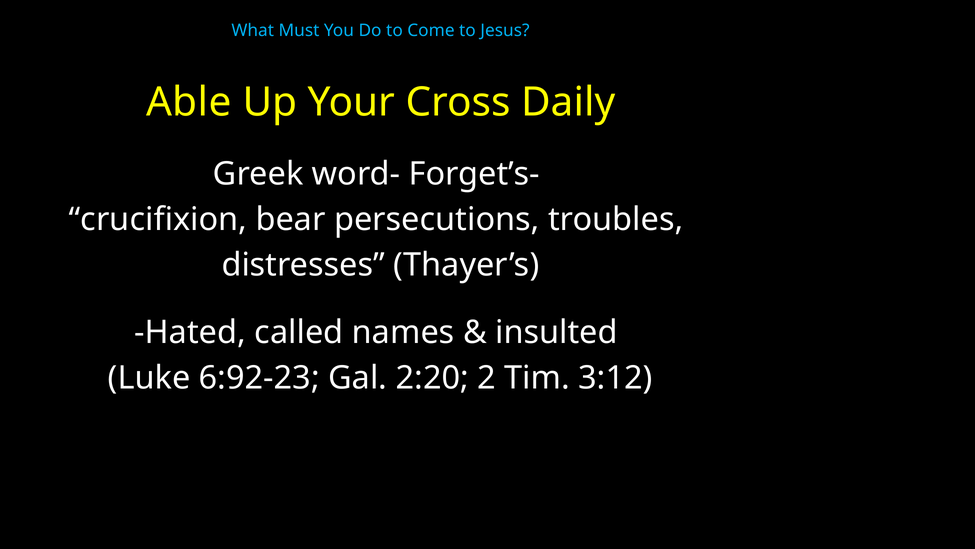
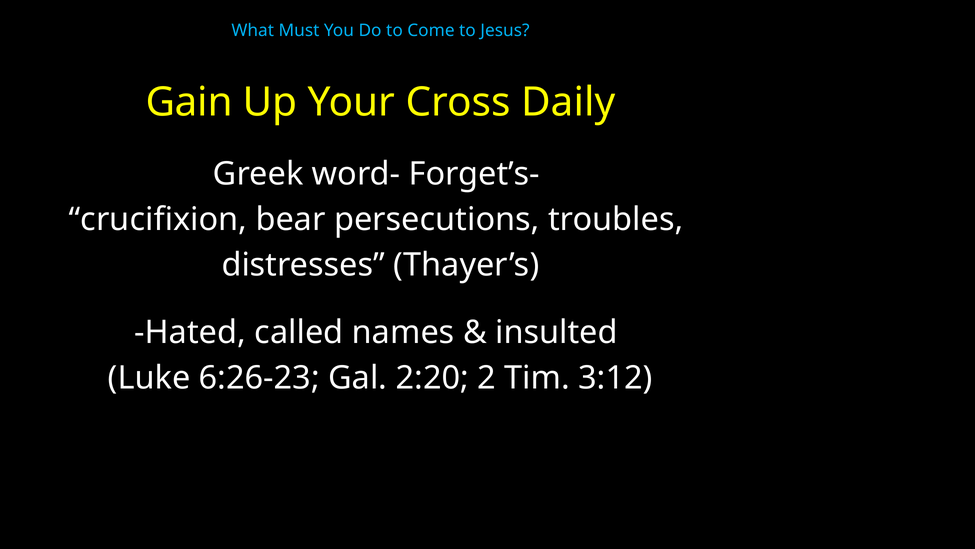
Able: Able -> Gain
6:92-23: 6:92-23 -> 6:26-23
